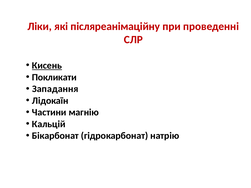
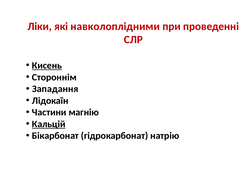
післяреанімаційну: післяреанімаційну -> навколоплідними
Покликати: Покликати -> Стороннім
Кальцій underline: none -> present
